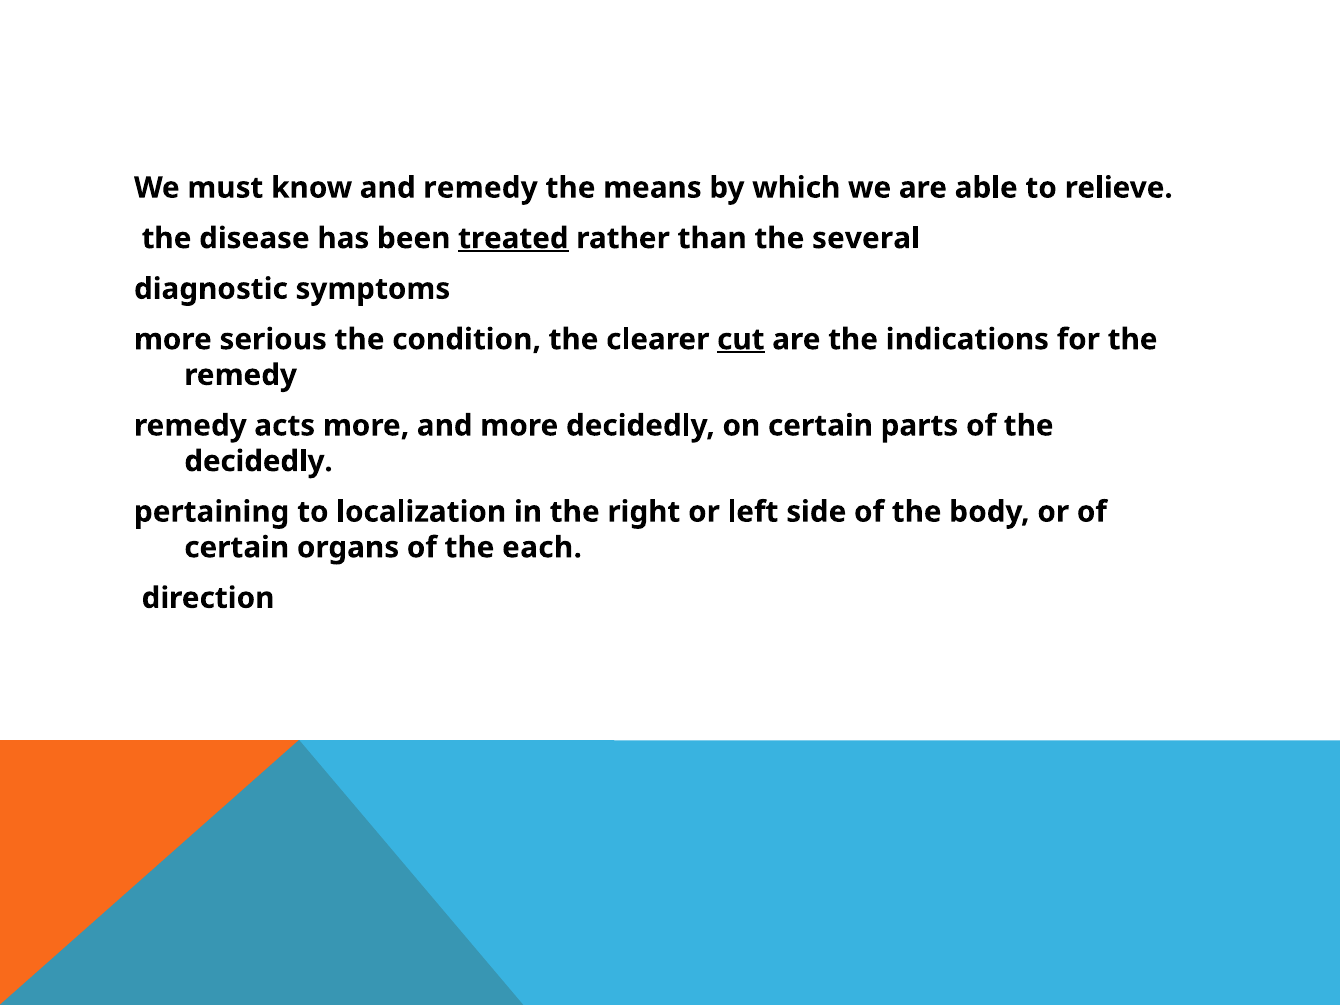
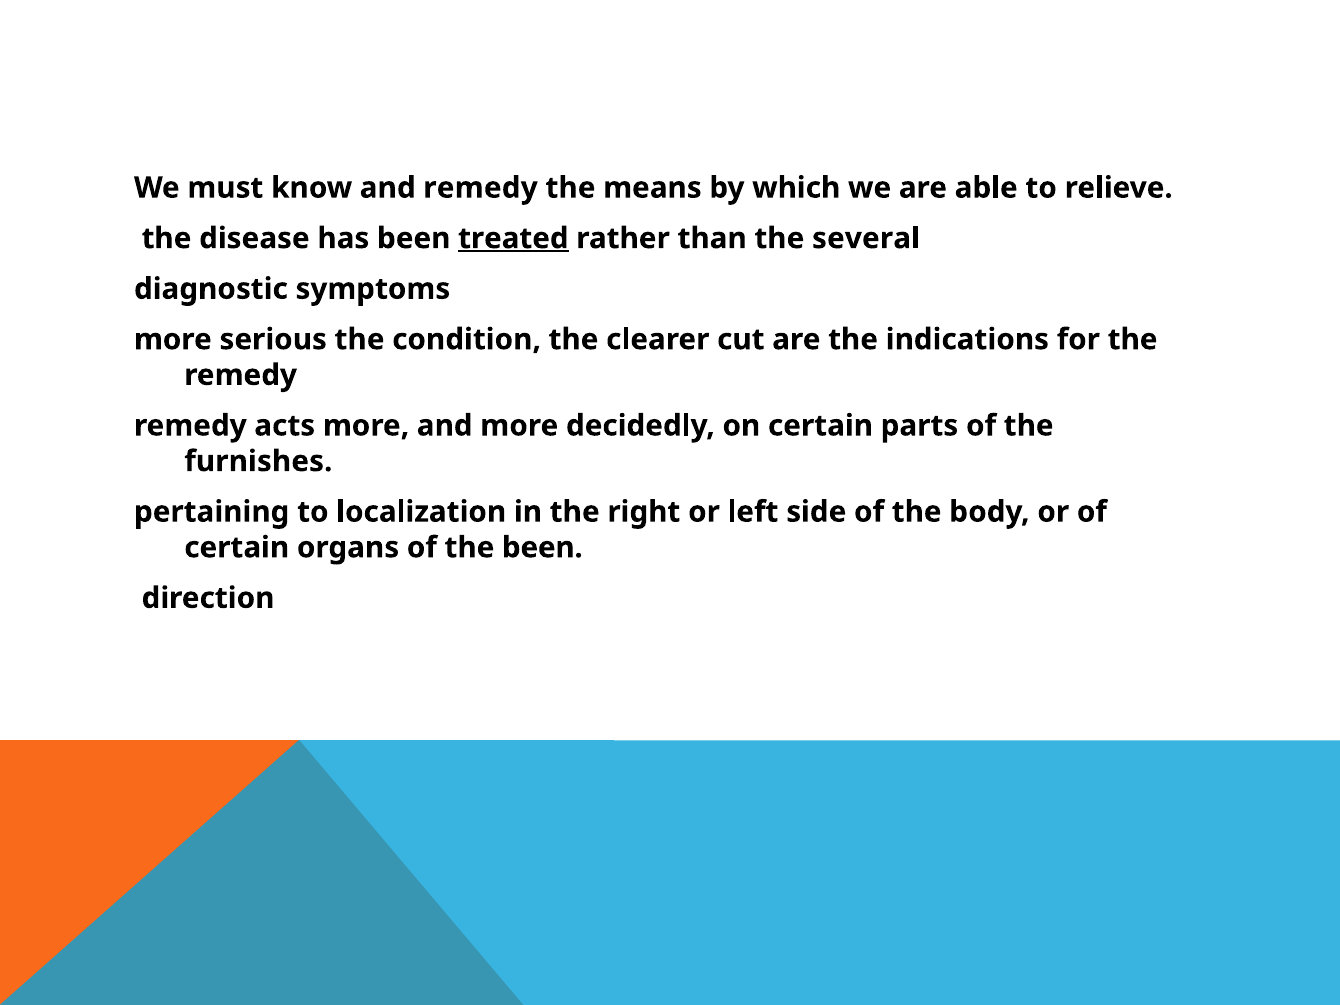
cut underline: present -> none
decidedly at (258, 461): decidedly -> furnishes
the each: each -> been
